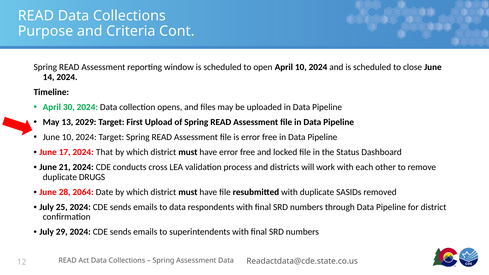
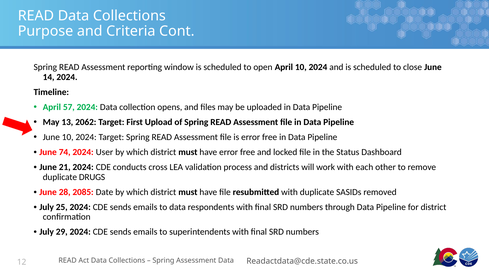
30: 30 -> 57
2029: 2029 -> 2062
17: 17 -> 74
That: That -> User
2064: 2064 -> 2085
